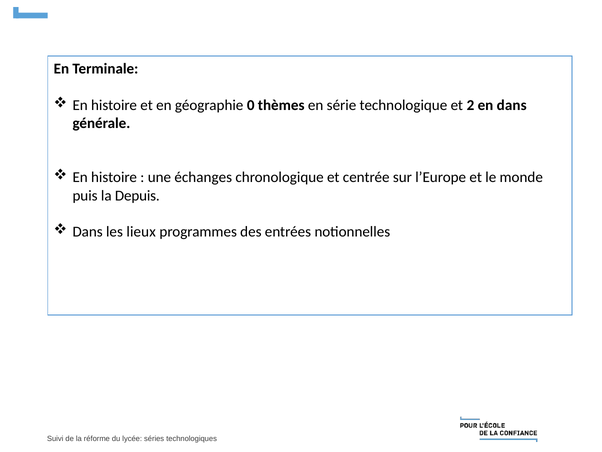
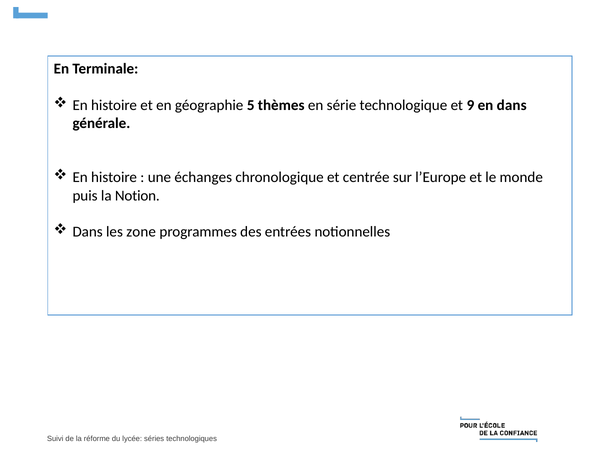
0: 0 -> 5
2: 2 -> 9
Depuis: Depuis -> Notion
lieux: lieux -> zone
